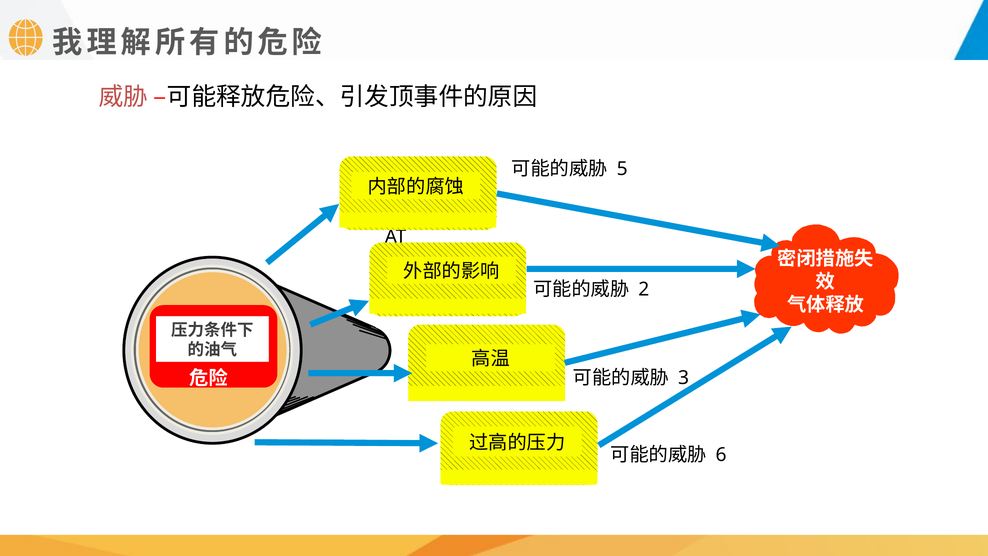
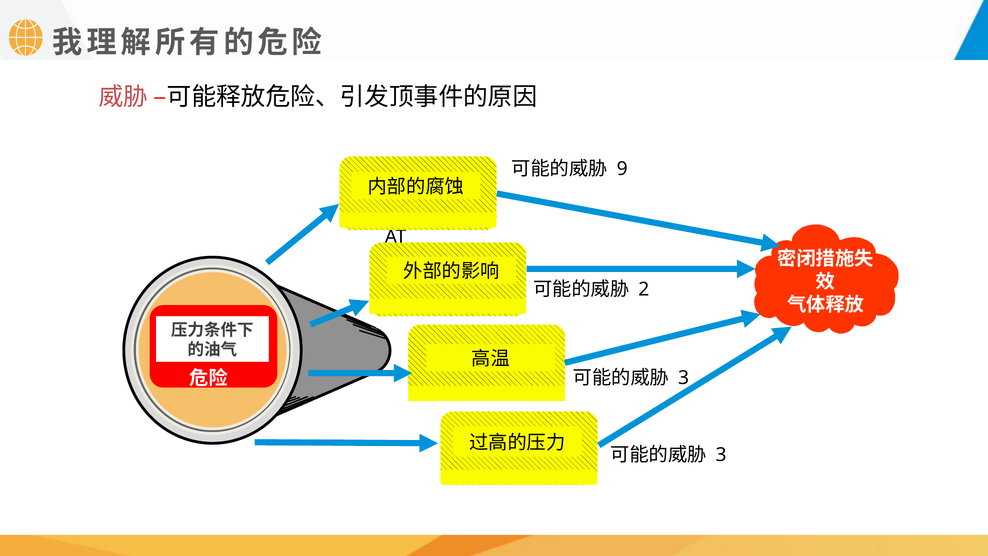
5: 5 -> 9
6 at (721, 455): 6 -> 3
